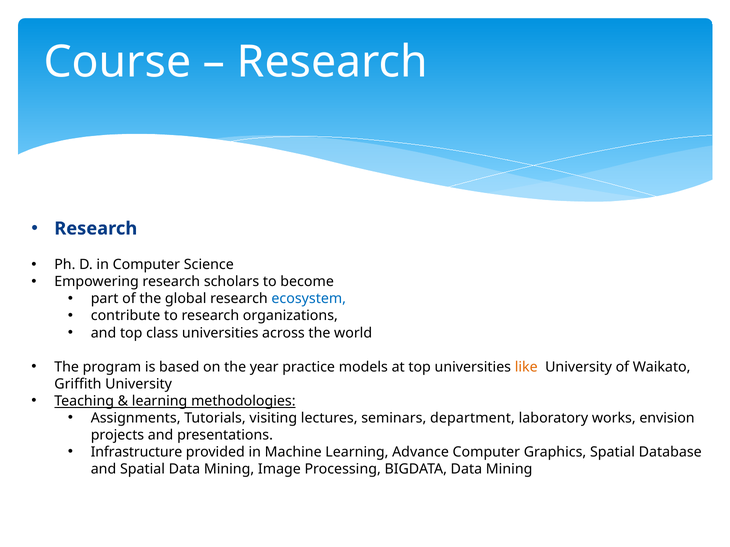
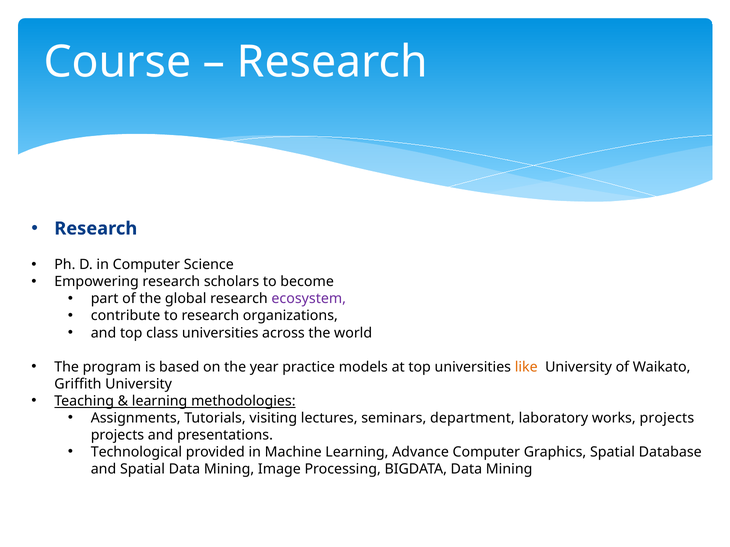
ecosystem colour: blue -> purple
works envision: envision -> projects
Infrastructure: Infrastructure -> Technological
